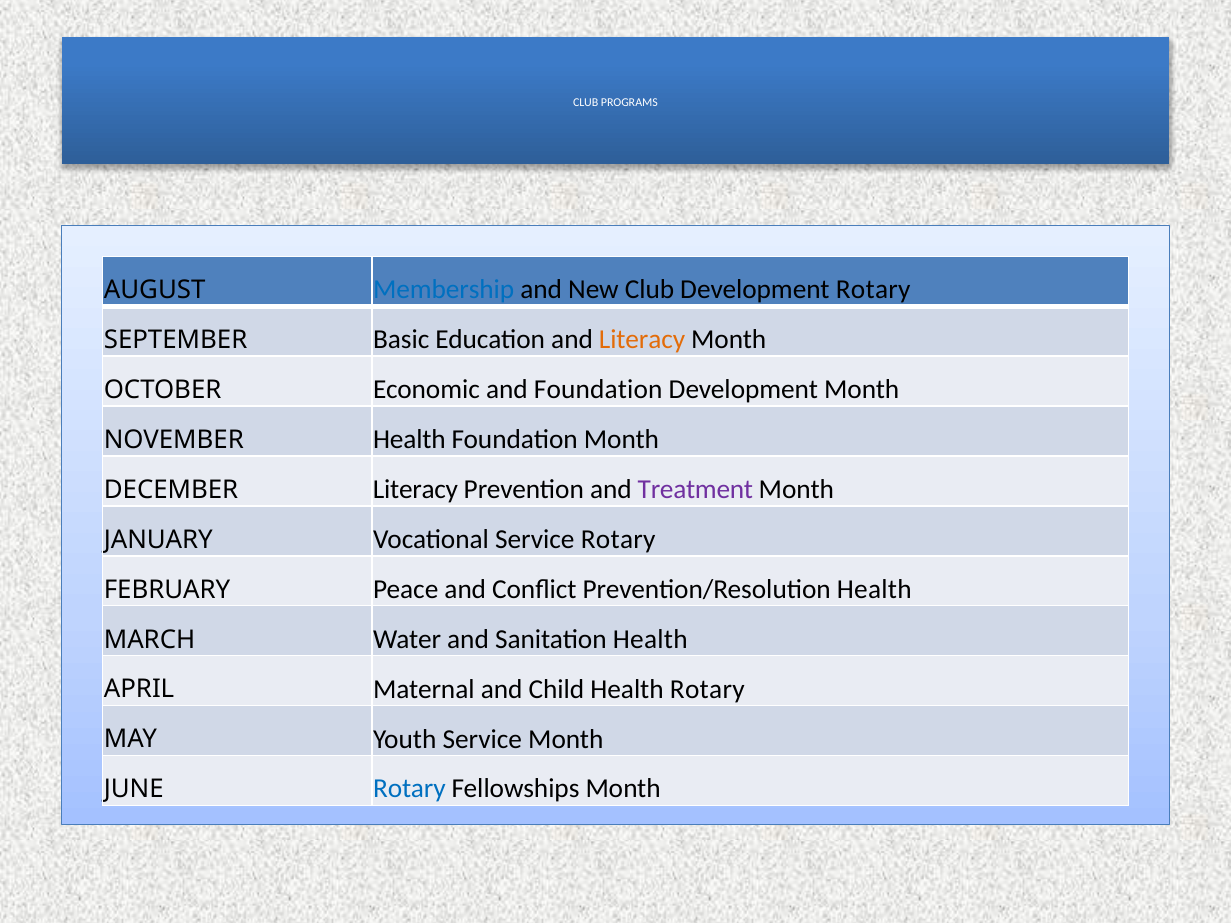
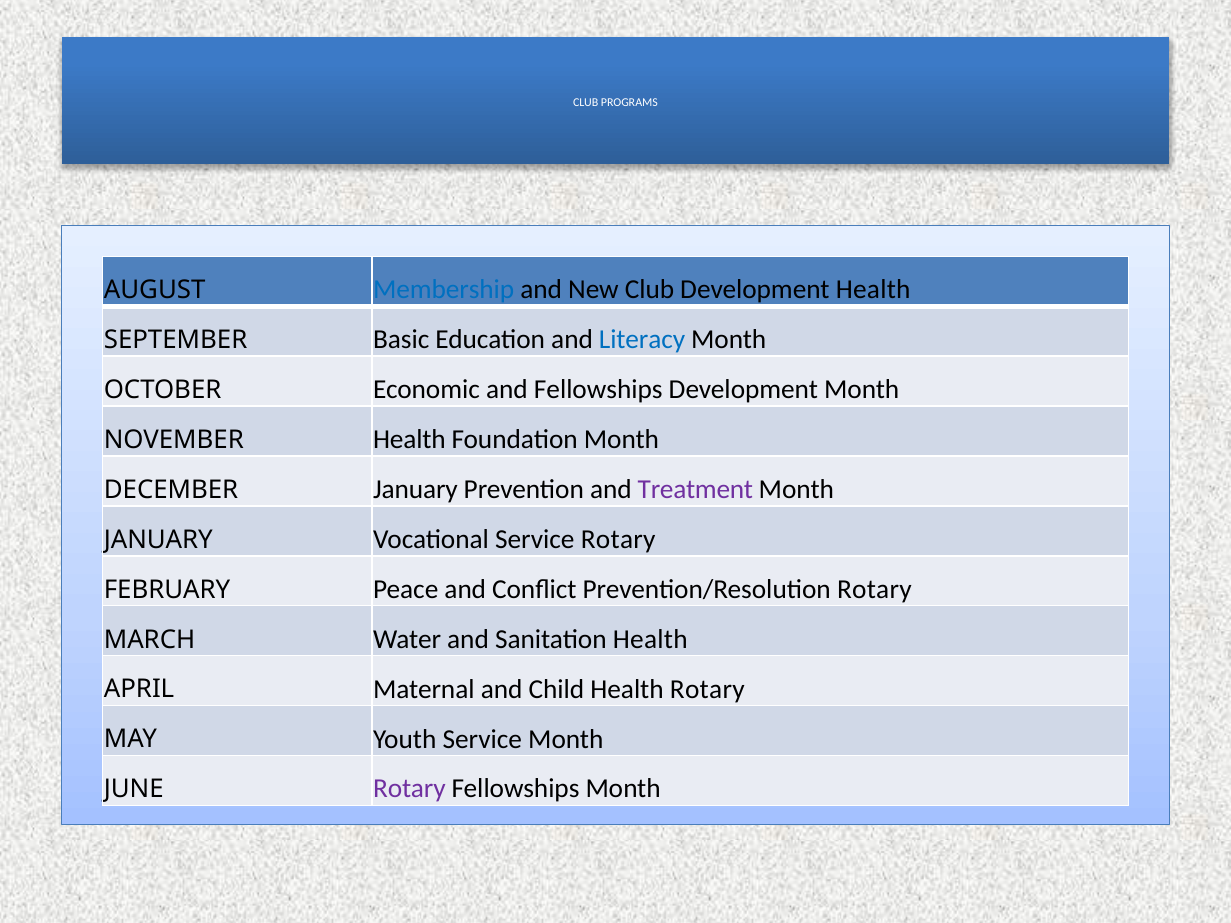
Development Rotary: Rotary -> Health
Literacy at (642, 340) colour: orange -> blue
and Foundation: Foundation -> Fellowships
Literacy at (416, 490): Literacy -> January
Prevention/Resolution Health: Health -> Rotary
Rotary at (409, 789) colour: blue -> purple
